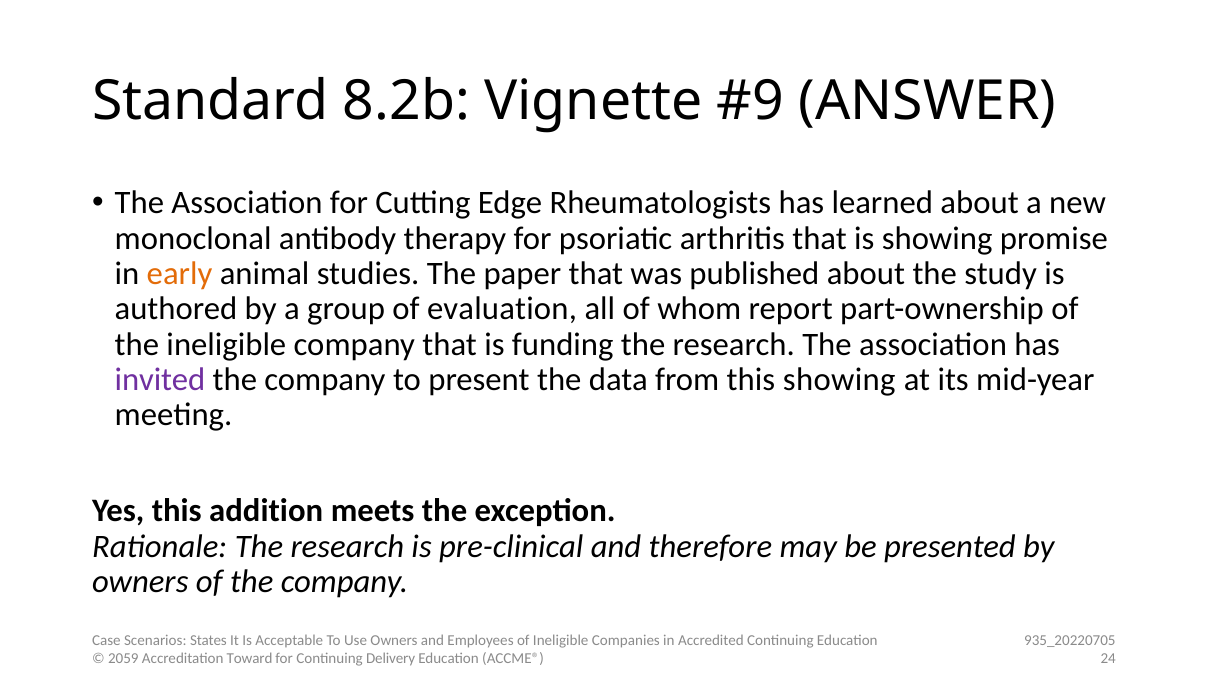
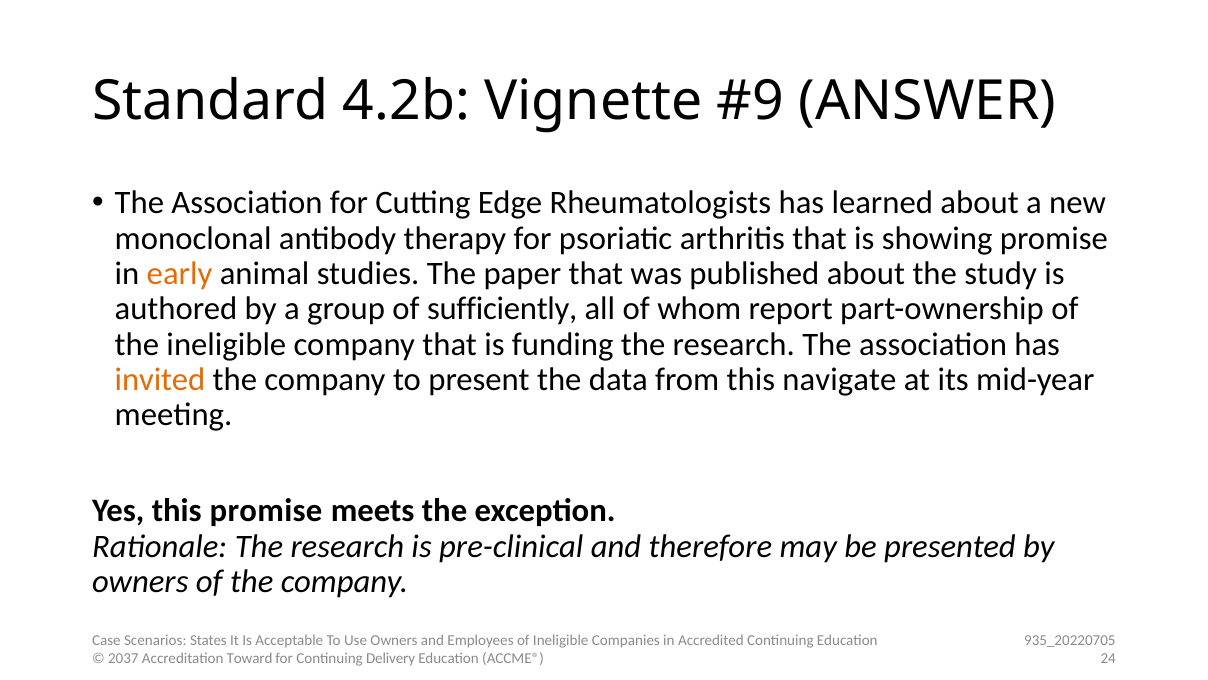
8.2b: 8.2b -> 4.2b
evaluation: evaluation -> sufficiently
invited colour: purple -> orange
this showing: showing -> navigate
this addition: addition -> promise
2059: 2059 -> 2037
